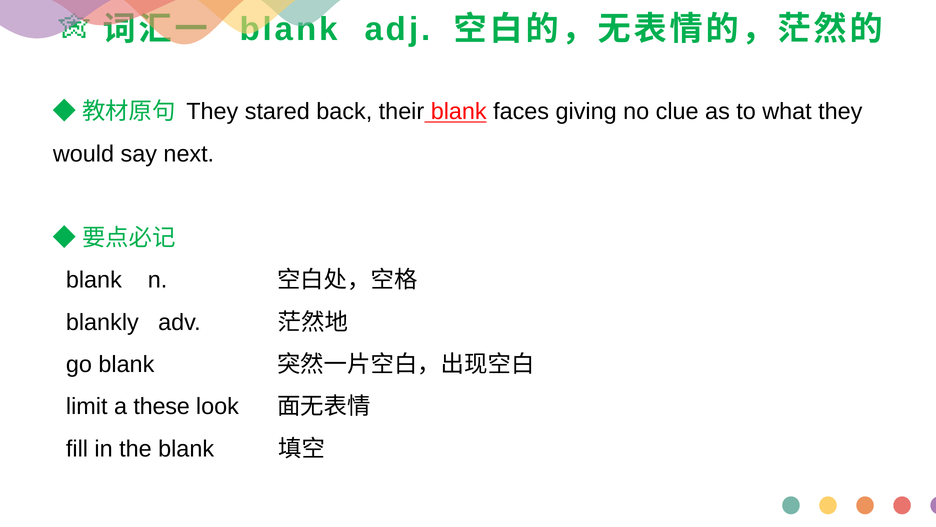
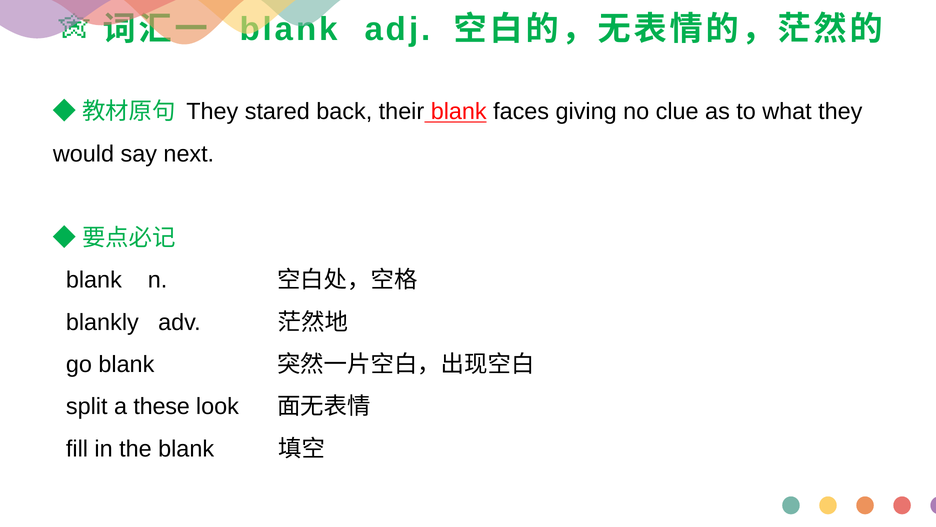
limit: limit -> split
